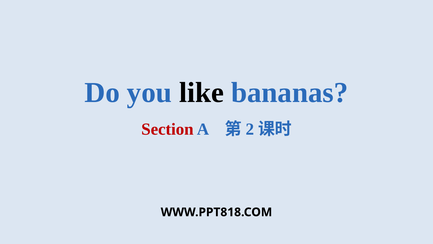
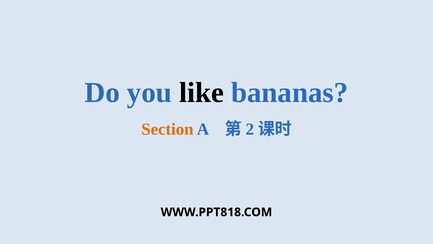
Section colour: red -> orange
